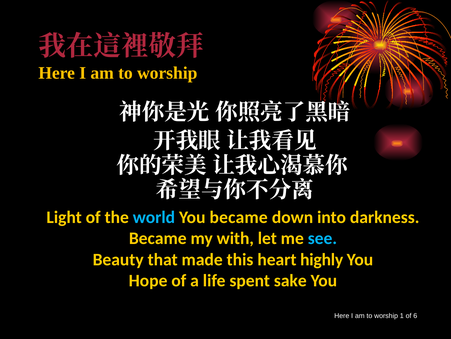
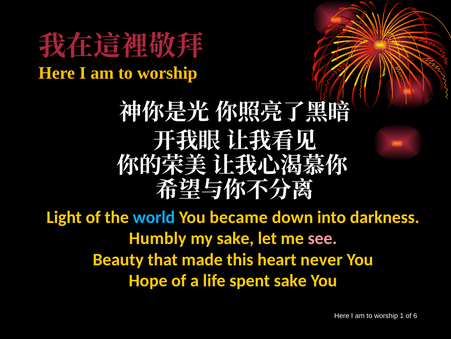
Became at (158, 238): Became -> Humbly
my with: with -> sake
see colour: light blue -> pink
highly: highly -> never
